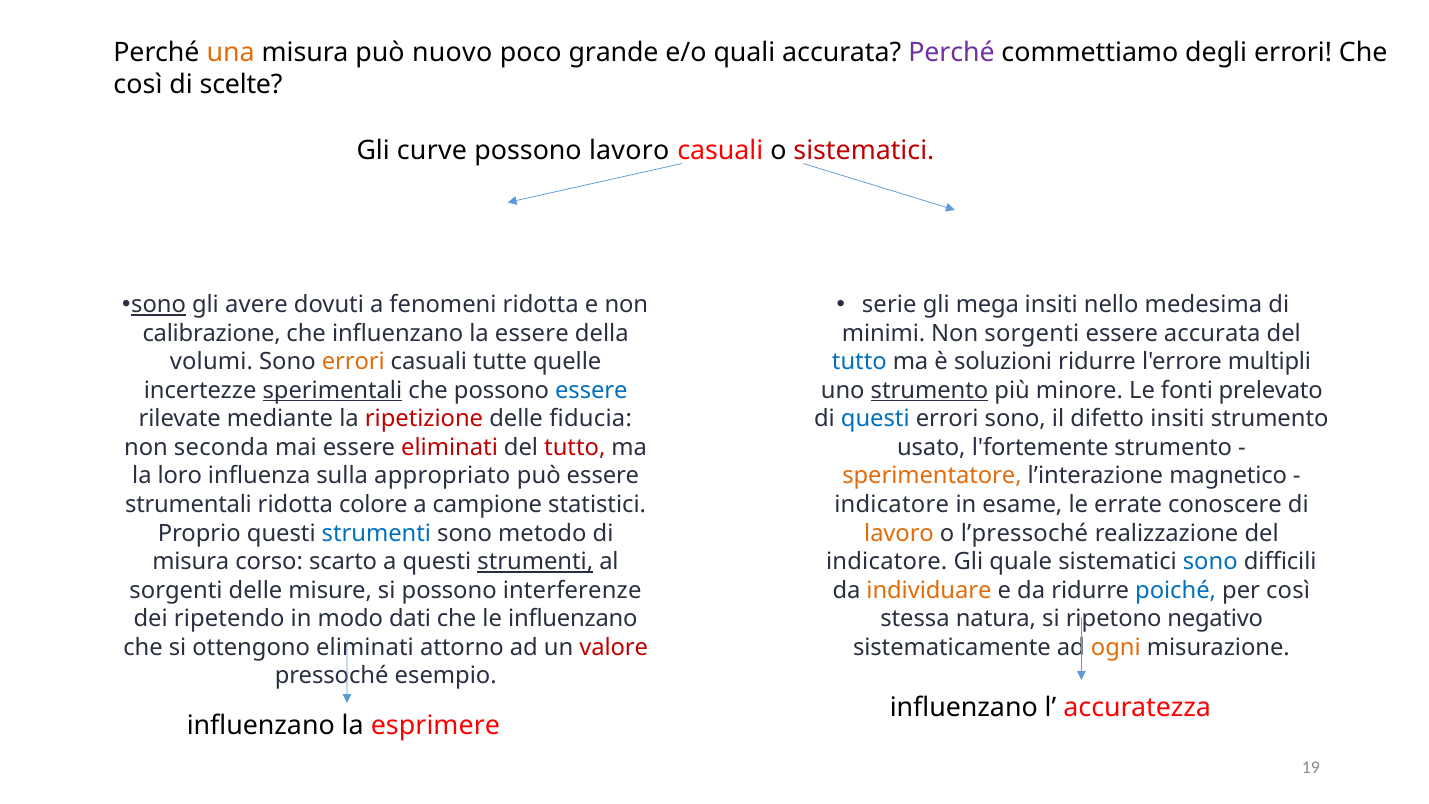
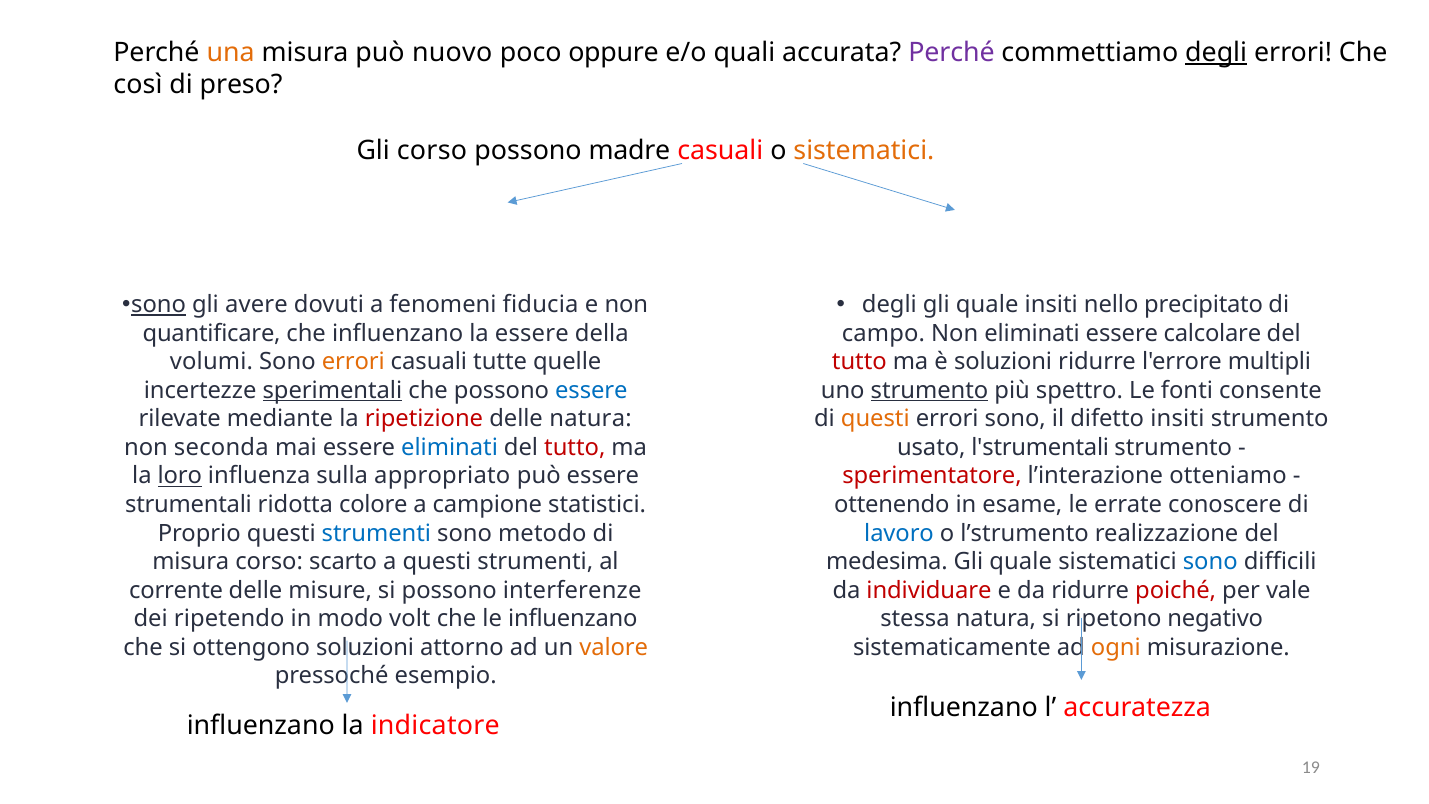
grande: grande -> oppure
degli at (1216, 52) underline: none -> present
scelte: scelte -> preso
Gli curve: curve -> corso
possono lavoro: lavoro -> madre
sistematici at (864, 151) colour: red -> orange
fenomeni ridotta: ridotta -> fiducia
serie at (889, 305): serie -> degli
mega at (987, 305): mega -> quale
medesima: medesima -> precipitato
calibrazione: calibrazione -> quantificare
minimi: minimi -> campo
Non sorgenti: sorgenti -> eliminati
essere accurata: accurata -> calcolare
tutto at (859, 362) colour: blue -> red
minore: minore -> spettro
prelevato: prelevato -> consente
delle fiducia: fiducia -> natura
questi at (875, 419) colour: blue -> orange
eliminati at (450, 447) colour: red -> blue
l'fortemente: l'fortemente -> l'strumentali
loro underline: none -> present
sperimentatore colour: orange -> red
magnetico: magnetico -> otteniamo
indicatore at (892, 505): indicatore -> ottenendo
lavoro at (899, 533) colour: orange -> blue
l’pressoché: l’pressoché -> l’strumento
strumenti at (535, 562) underline: present -> none
indicatore at (887, 562): indicatore -> medesima
sorgenti at (176, 590): sorgenti -> corrente
individuare colour: orange -> red
poiché colour: blue -> red
per così: così -> vale
dati: dati -> volt
ottengono eliminati: eliminati -> soluzioni
valore colour: red -> orange
esprimere: esprimere -> indicatore
